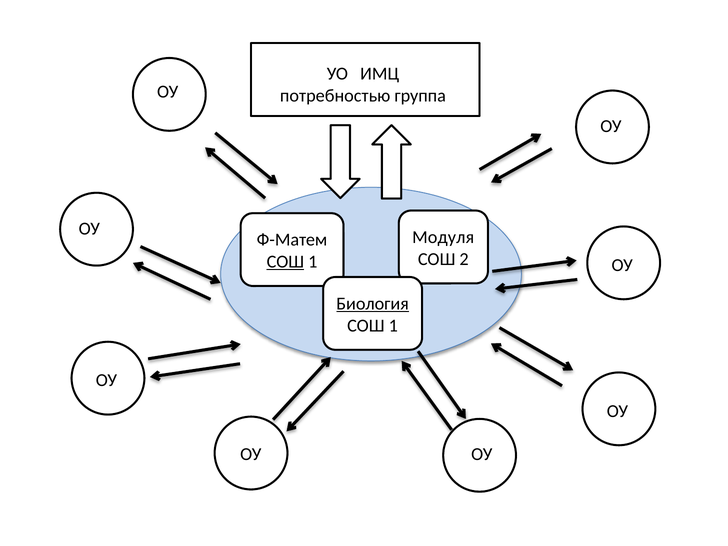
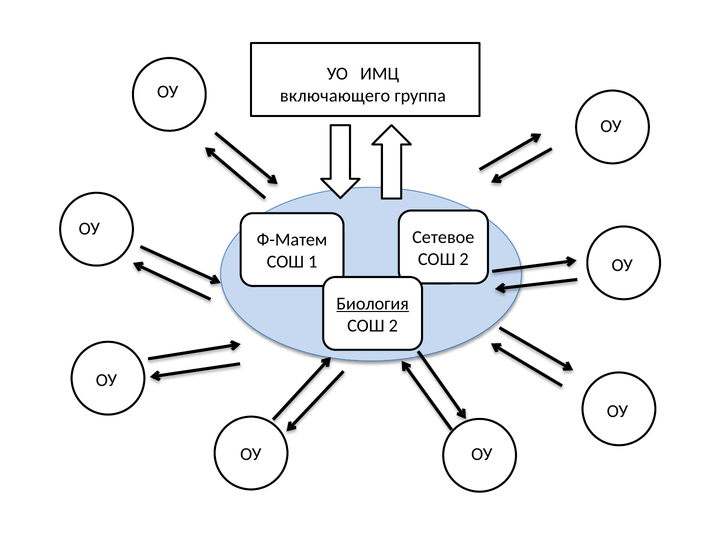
потребностью: потребностью -> включающего
Модуля: Модуля -> Сетевое
СОШ at (285, 262) underline: present -> none
1 at (393, 326): 1 -> 2
